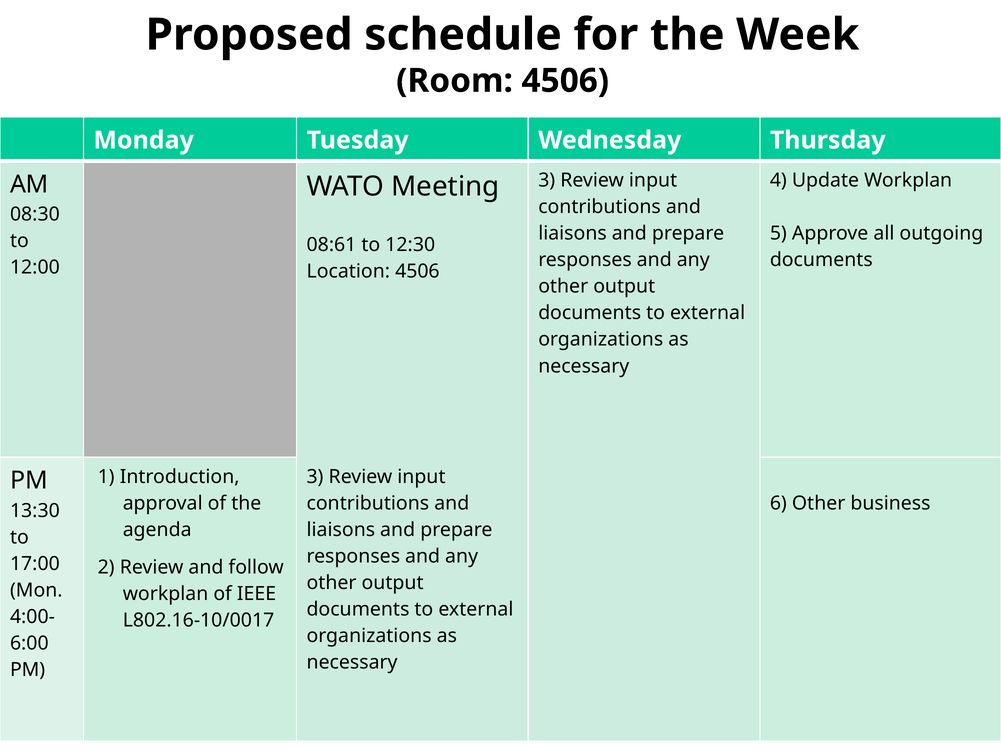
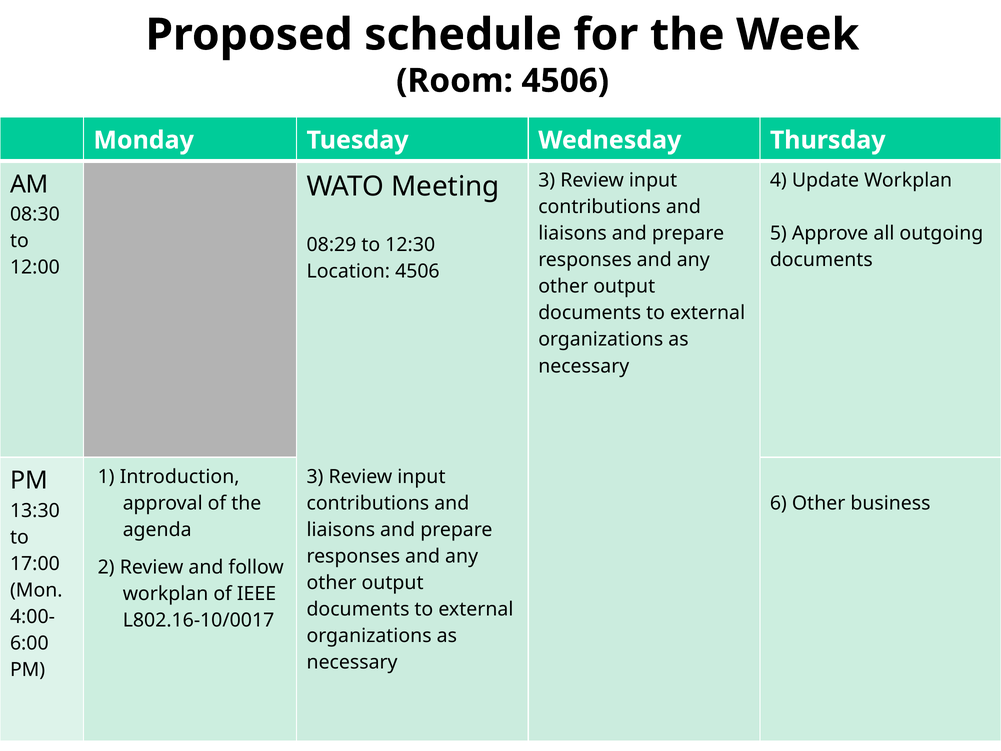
08:61: 08:61 -> 08:29
